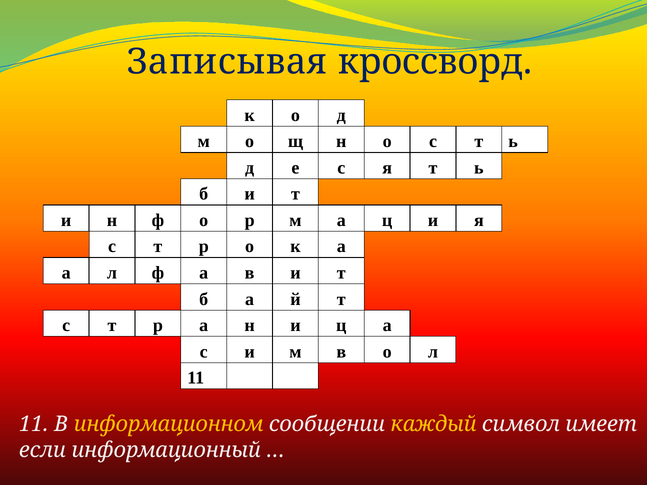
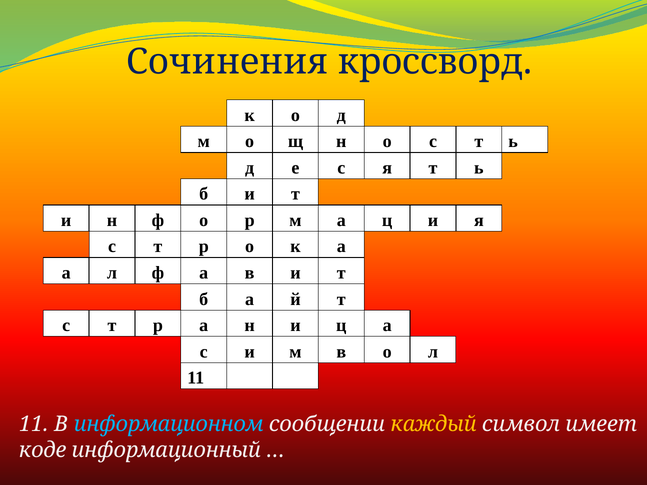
Записывая: Записывая -> Сочинения
информационном colour: yellow -> light blue
если: если -> коде
